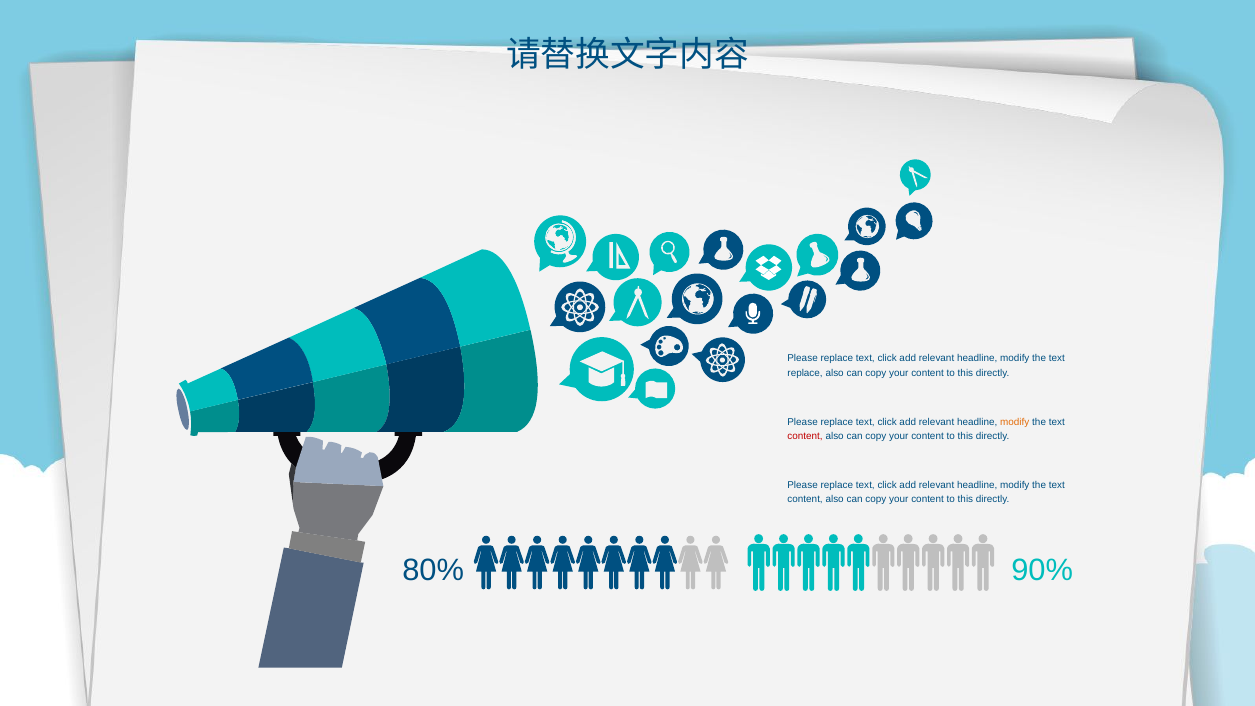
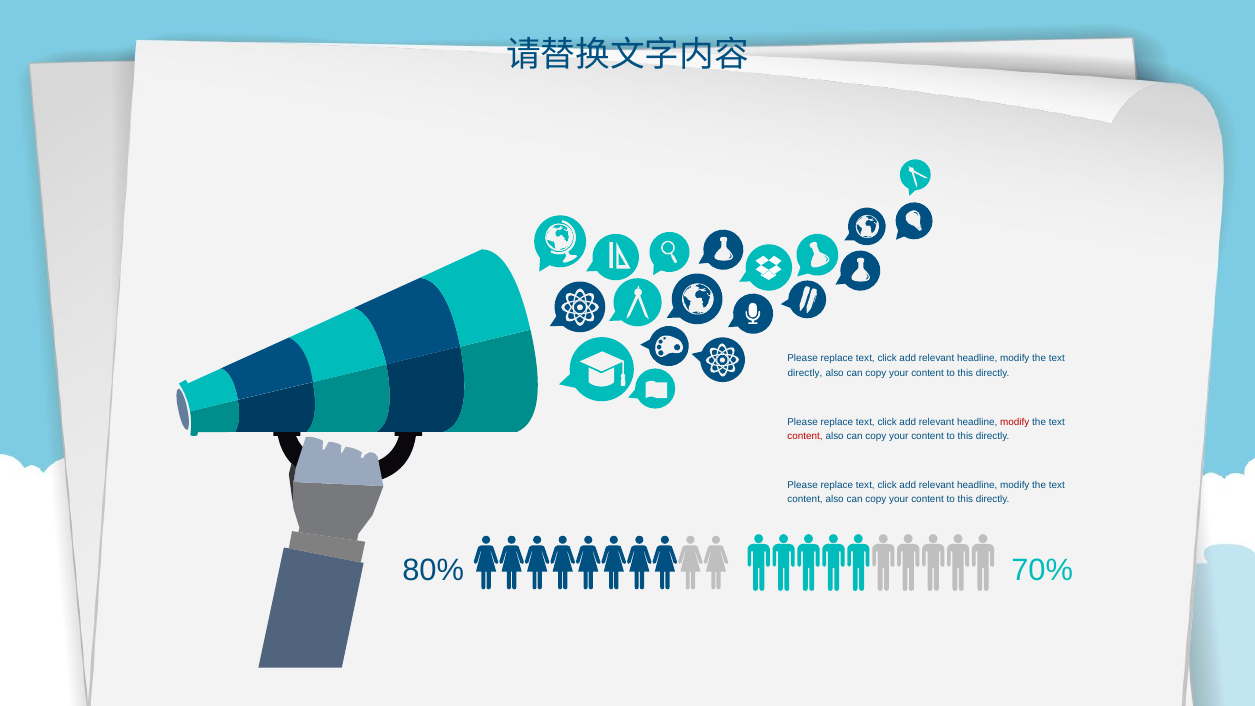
replace at (805, 373): replace -> directly
modify at (1015, 422) colour: orange -> red
90%: 90% -> 70%
